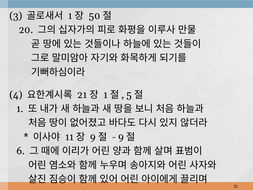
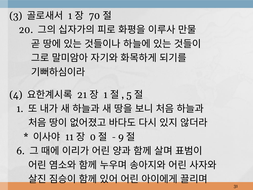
50: 50 -> 70
9 at (93, 137): 9 -> 0
